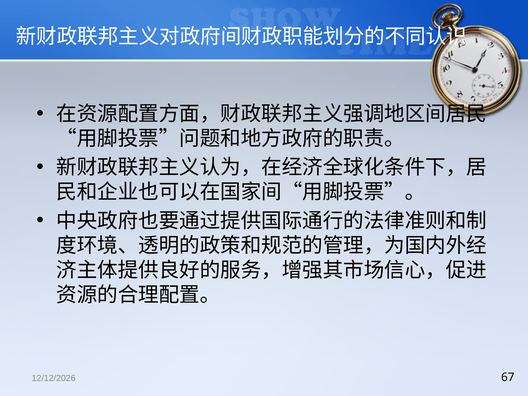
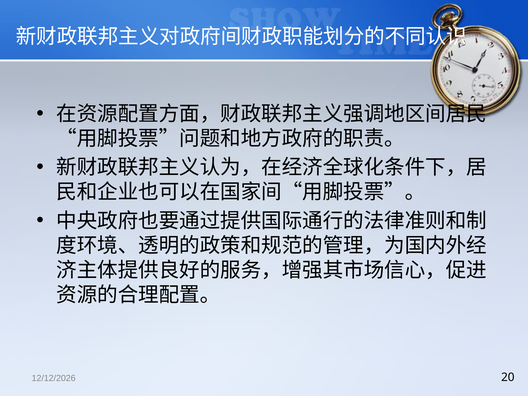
67: 67 -> 20
